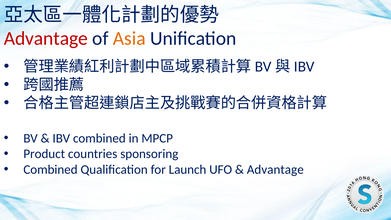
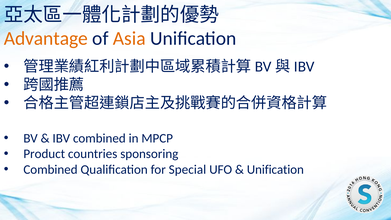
Advantage at (46, 38) colour: red -> orange
Launch: Launch -> Special
Advantage at (275, 170): Advantage -> Unification
